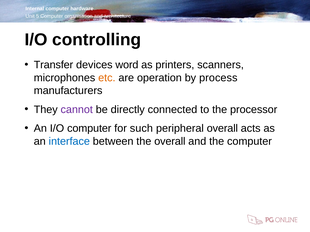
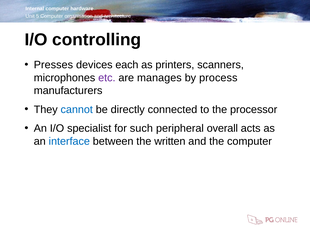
Transfer: Transfer -> Presses
word: word -> each
etc colour: orange -> purple
operation: operation -> manages
cannot colour: purple -> blue
I/O computer: computer -> specialist
the overall: overall -> written
